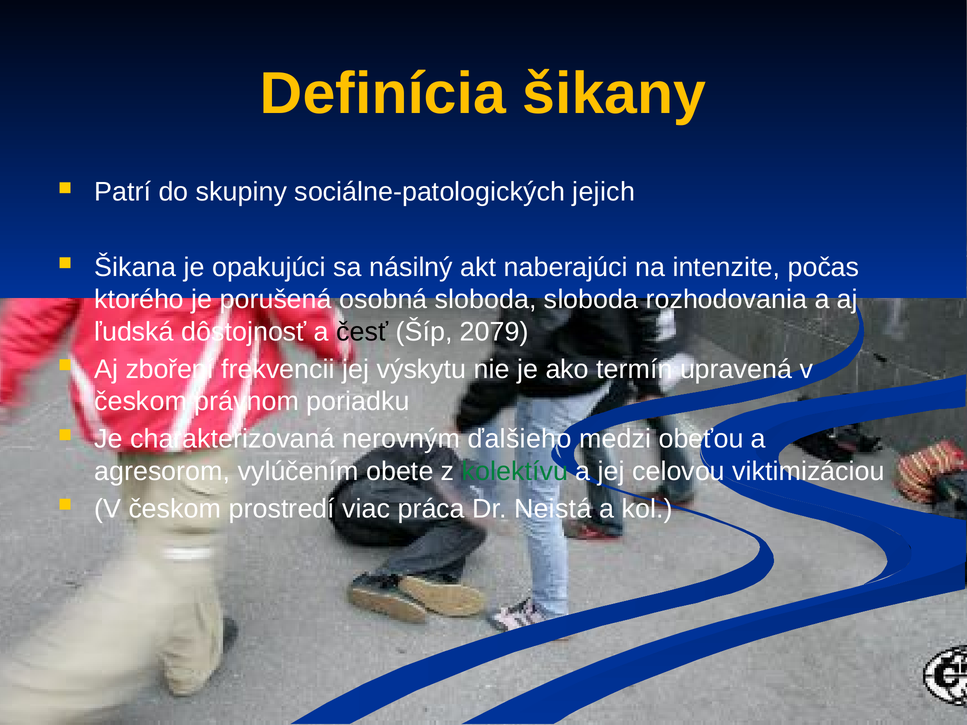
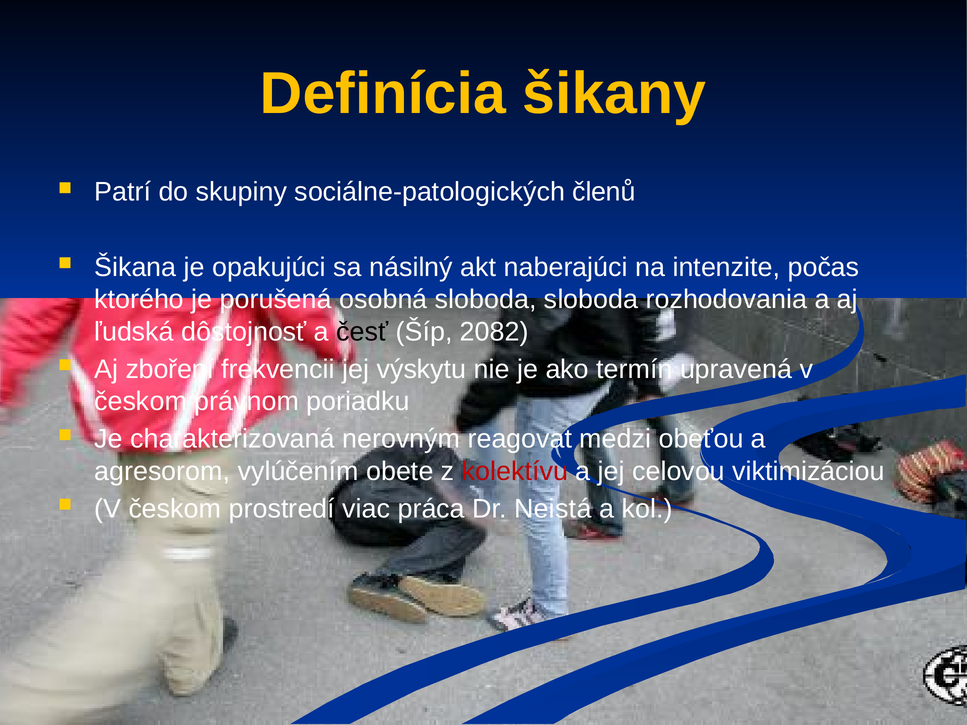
jejich: jejich -> členů
2079: 2079 -> 2082
ďalšieho: ďalšieho -> reagovat
kolektívu colour: green -> red
